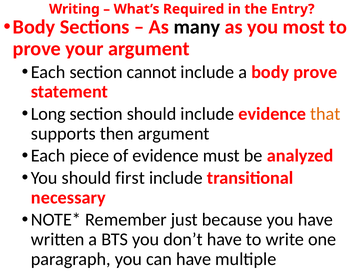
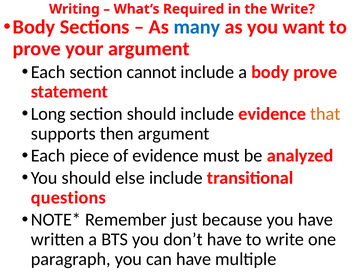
the Entry: Entry -> Write
many colour: black -> blue
most: most -> want
first: first -> else
necessary: necessary -> questions
